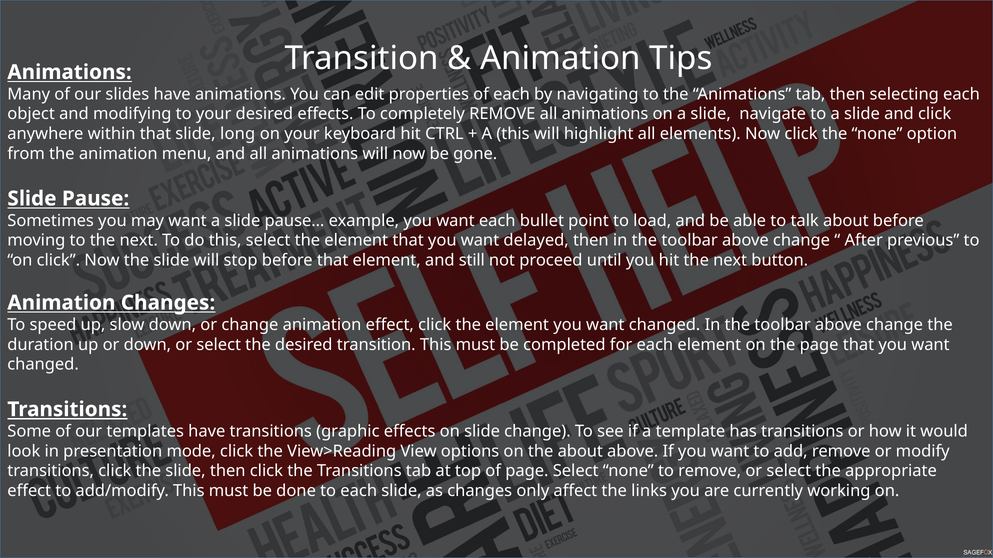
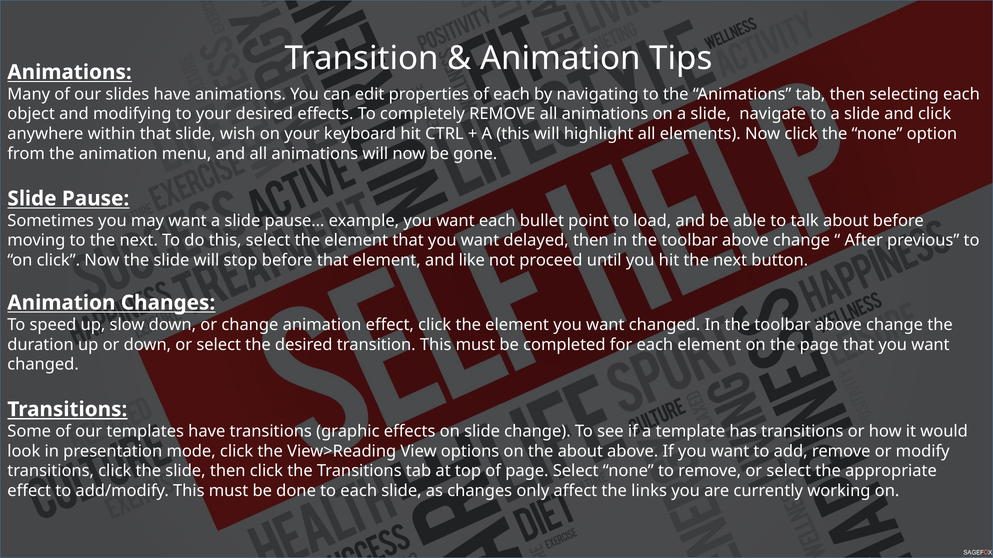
long: long -> wish
still: still -> like
